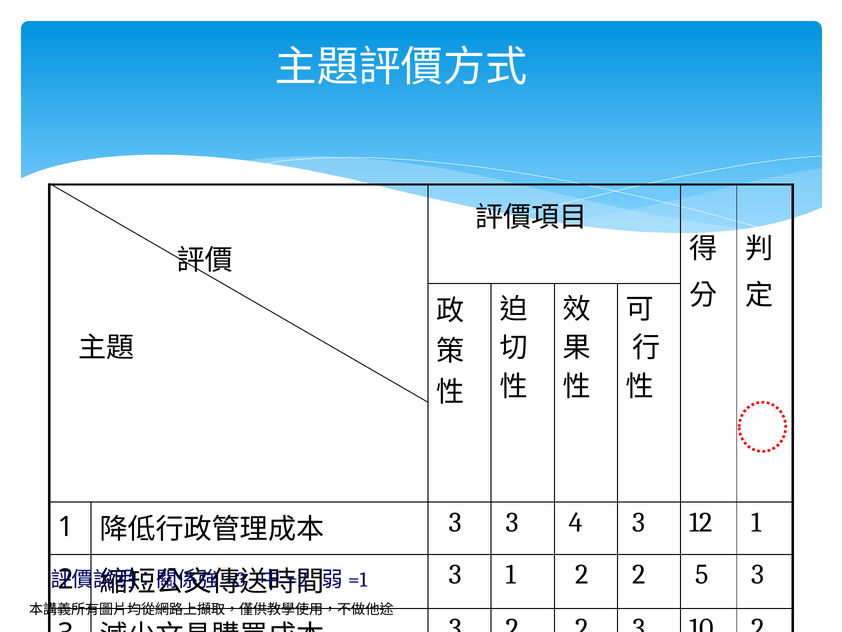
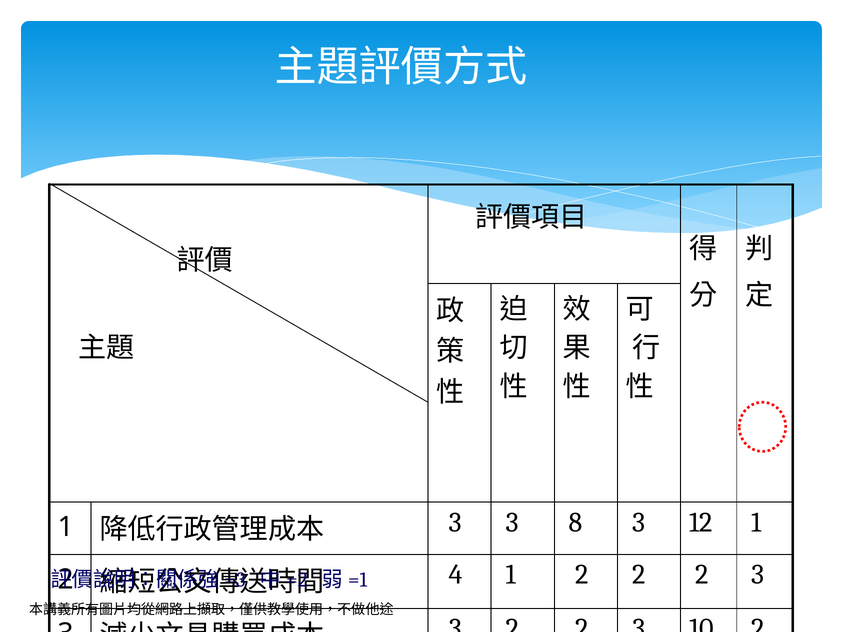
4: 4 -> 8
3 at (455, 574): 3 -> 4
2 2 5: 5 -> 2
